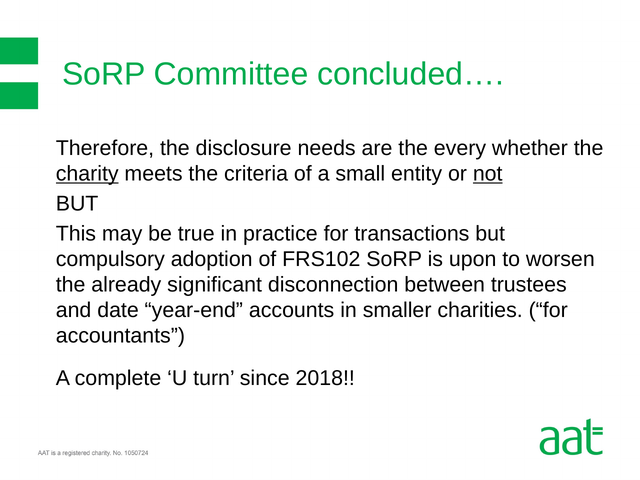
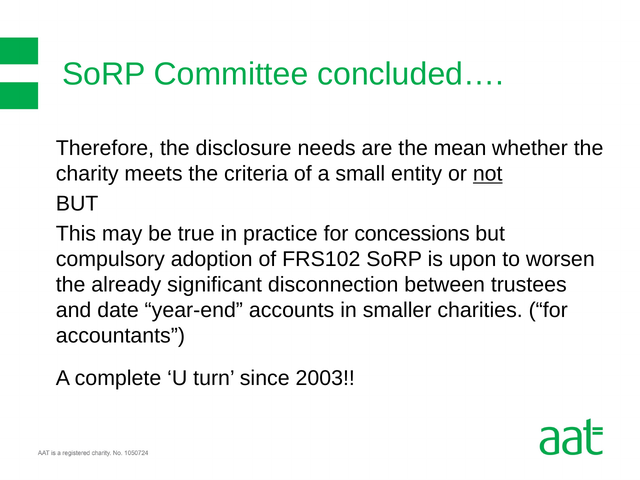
every: every -> mean
charity underline: present -> none
transactions: transactions -> concessions
2018: 2018 -> 2003
